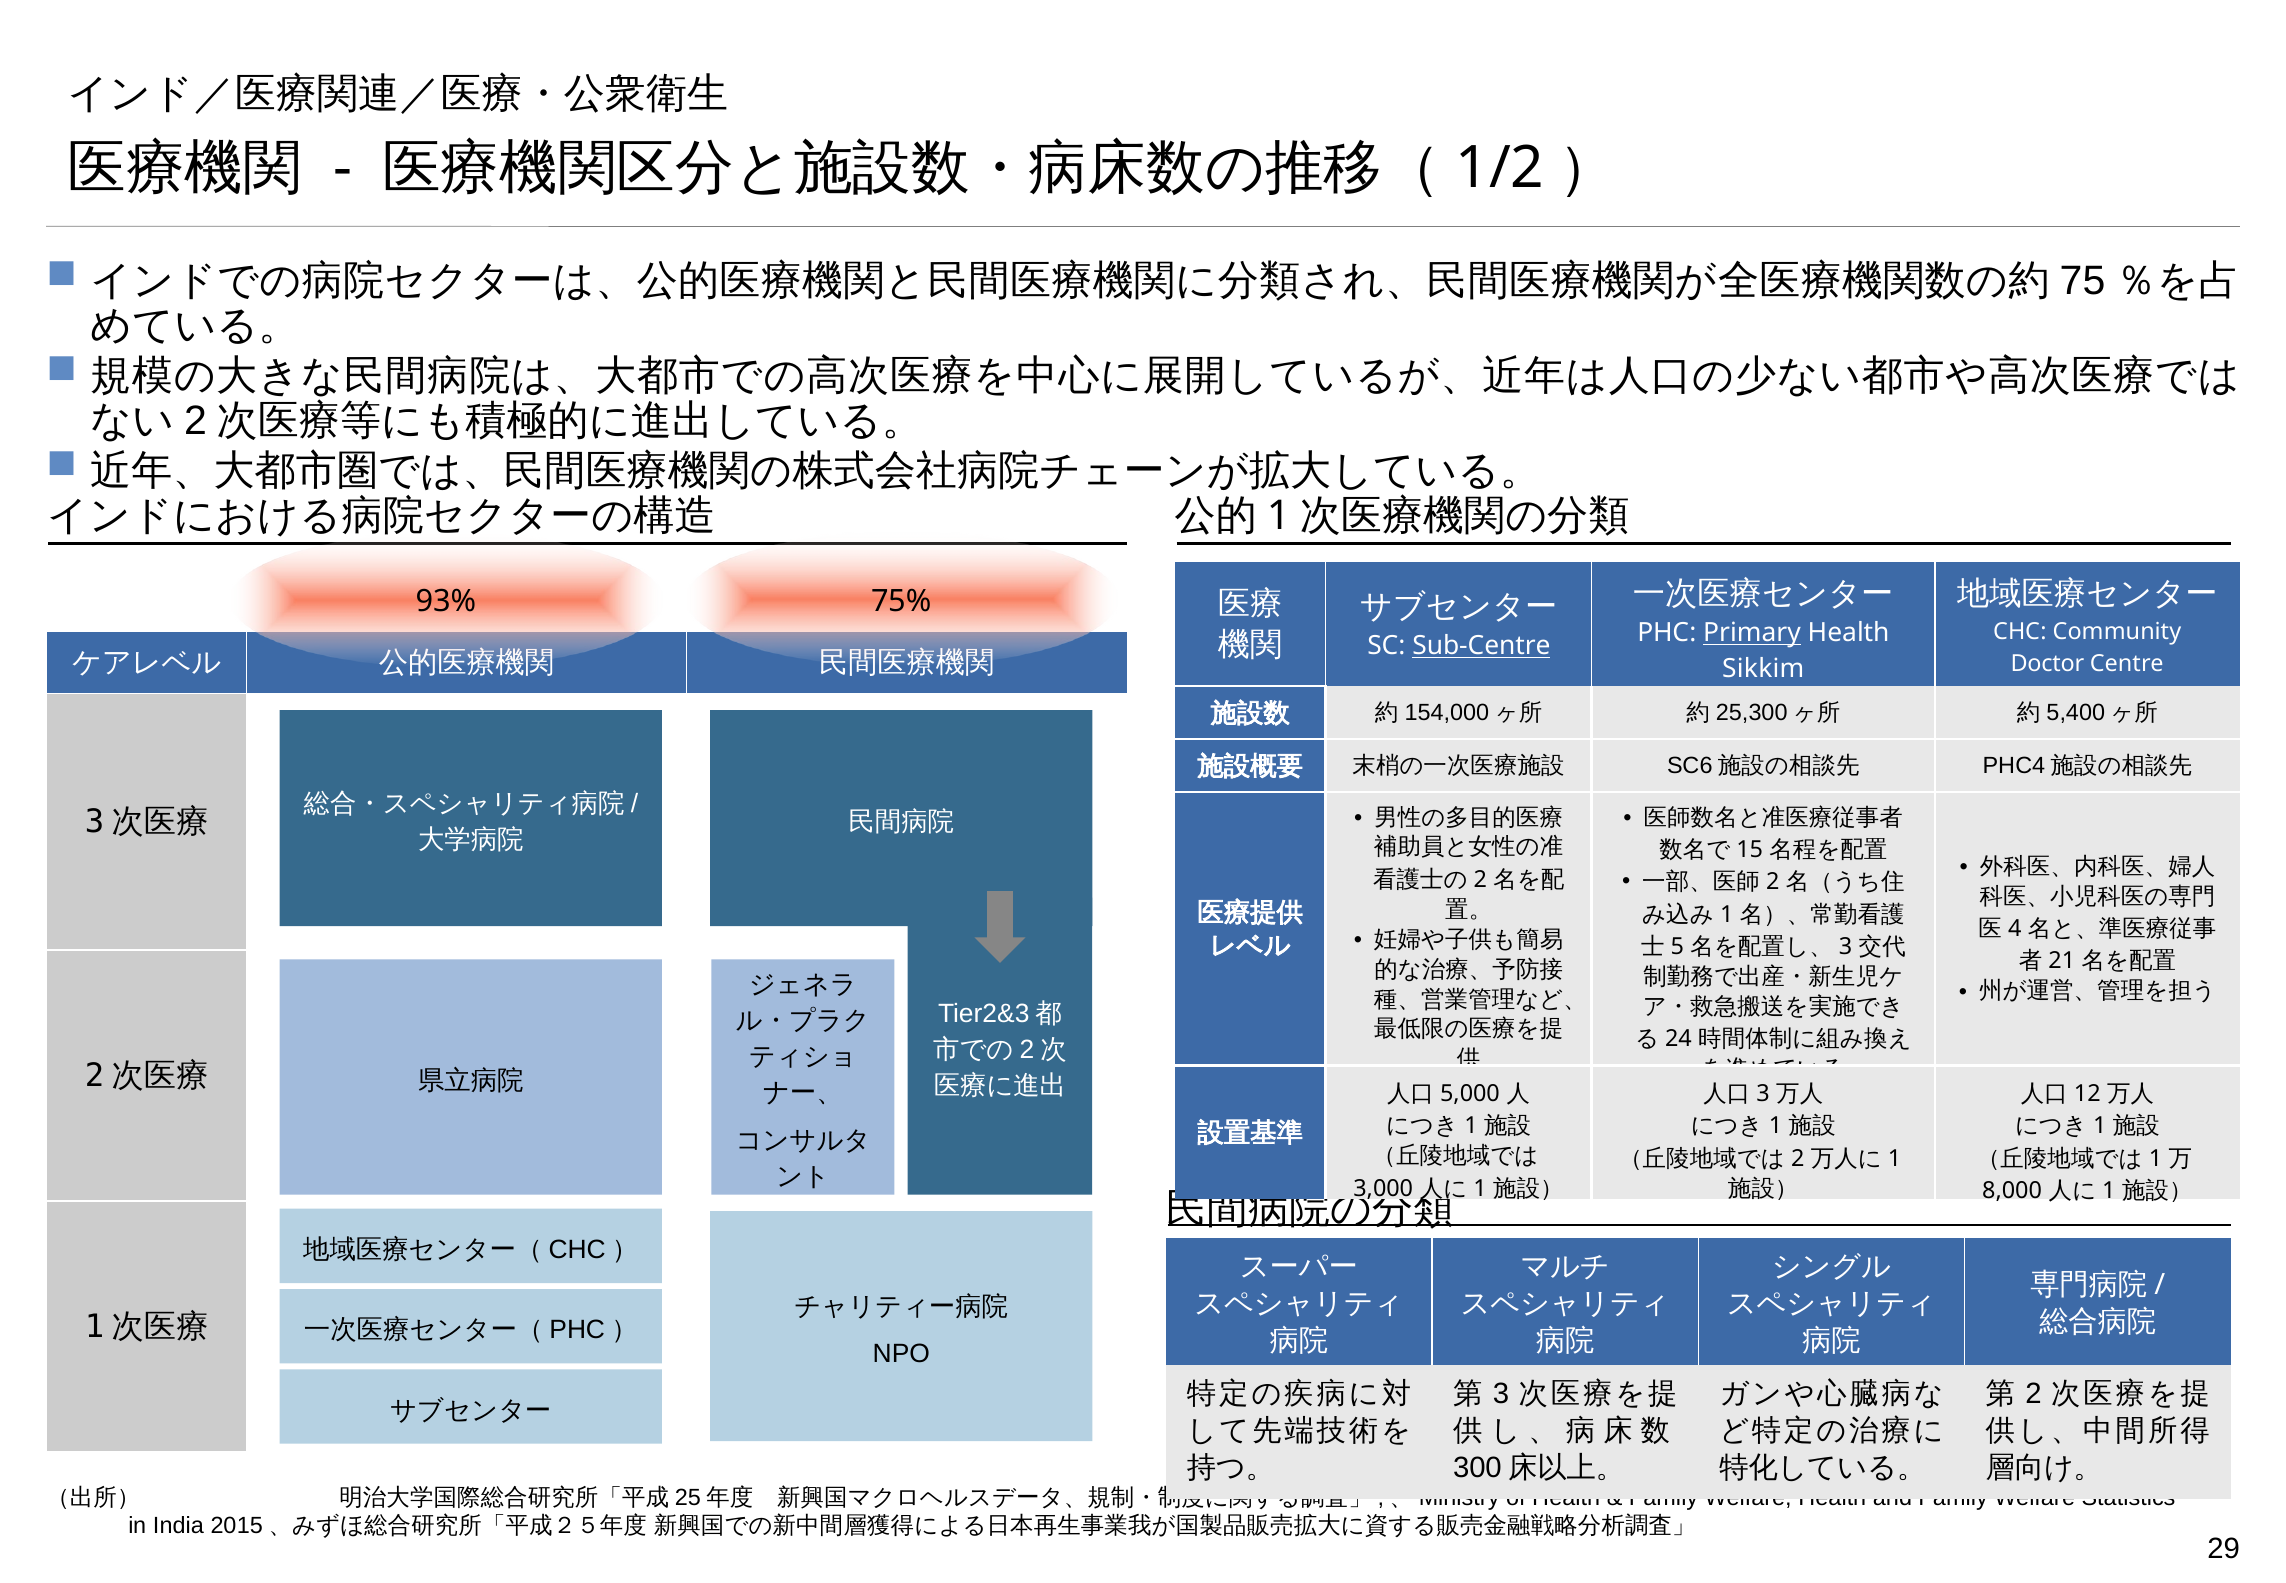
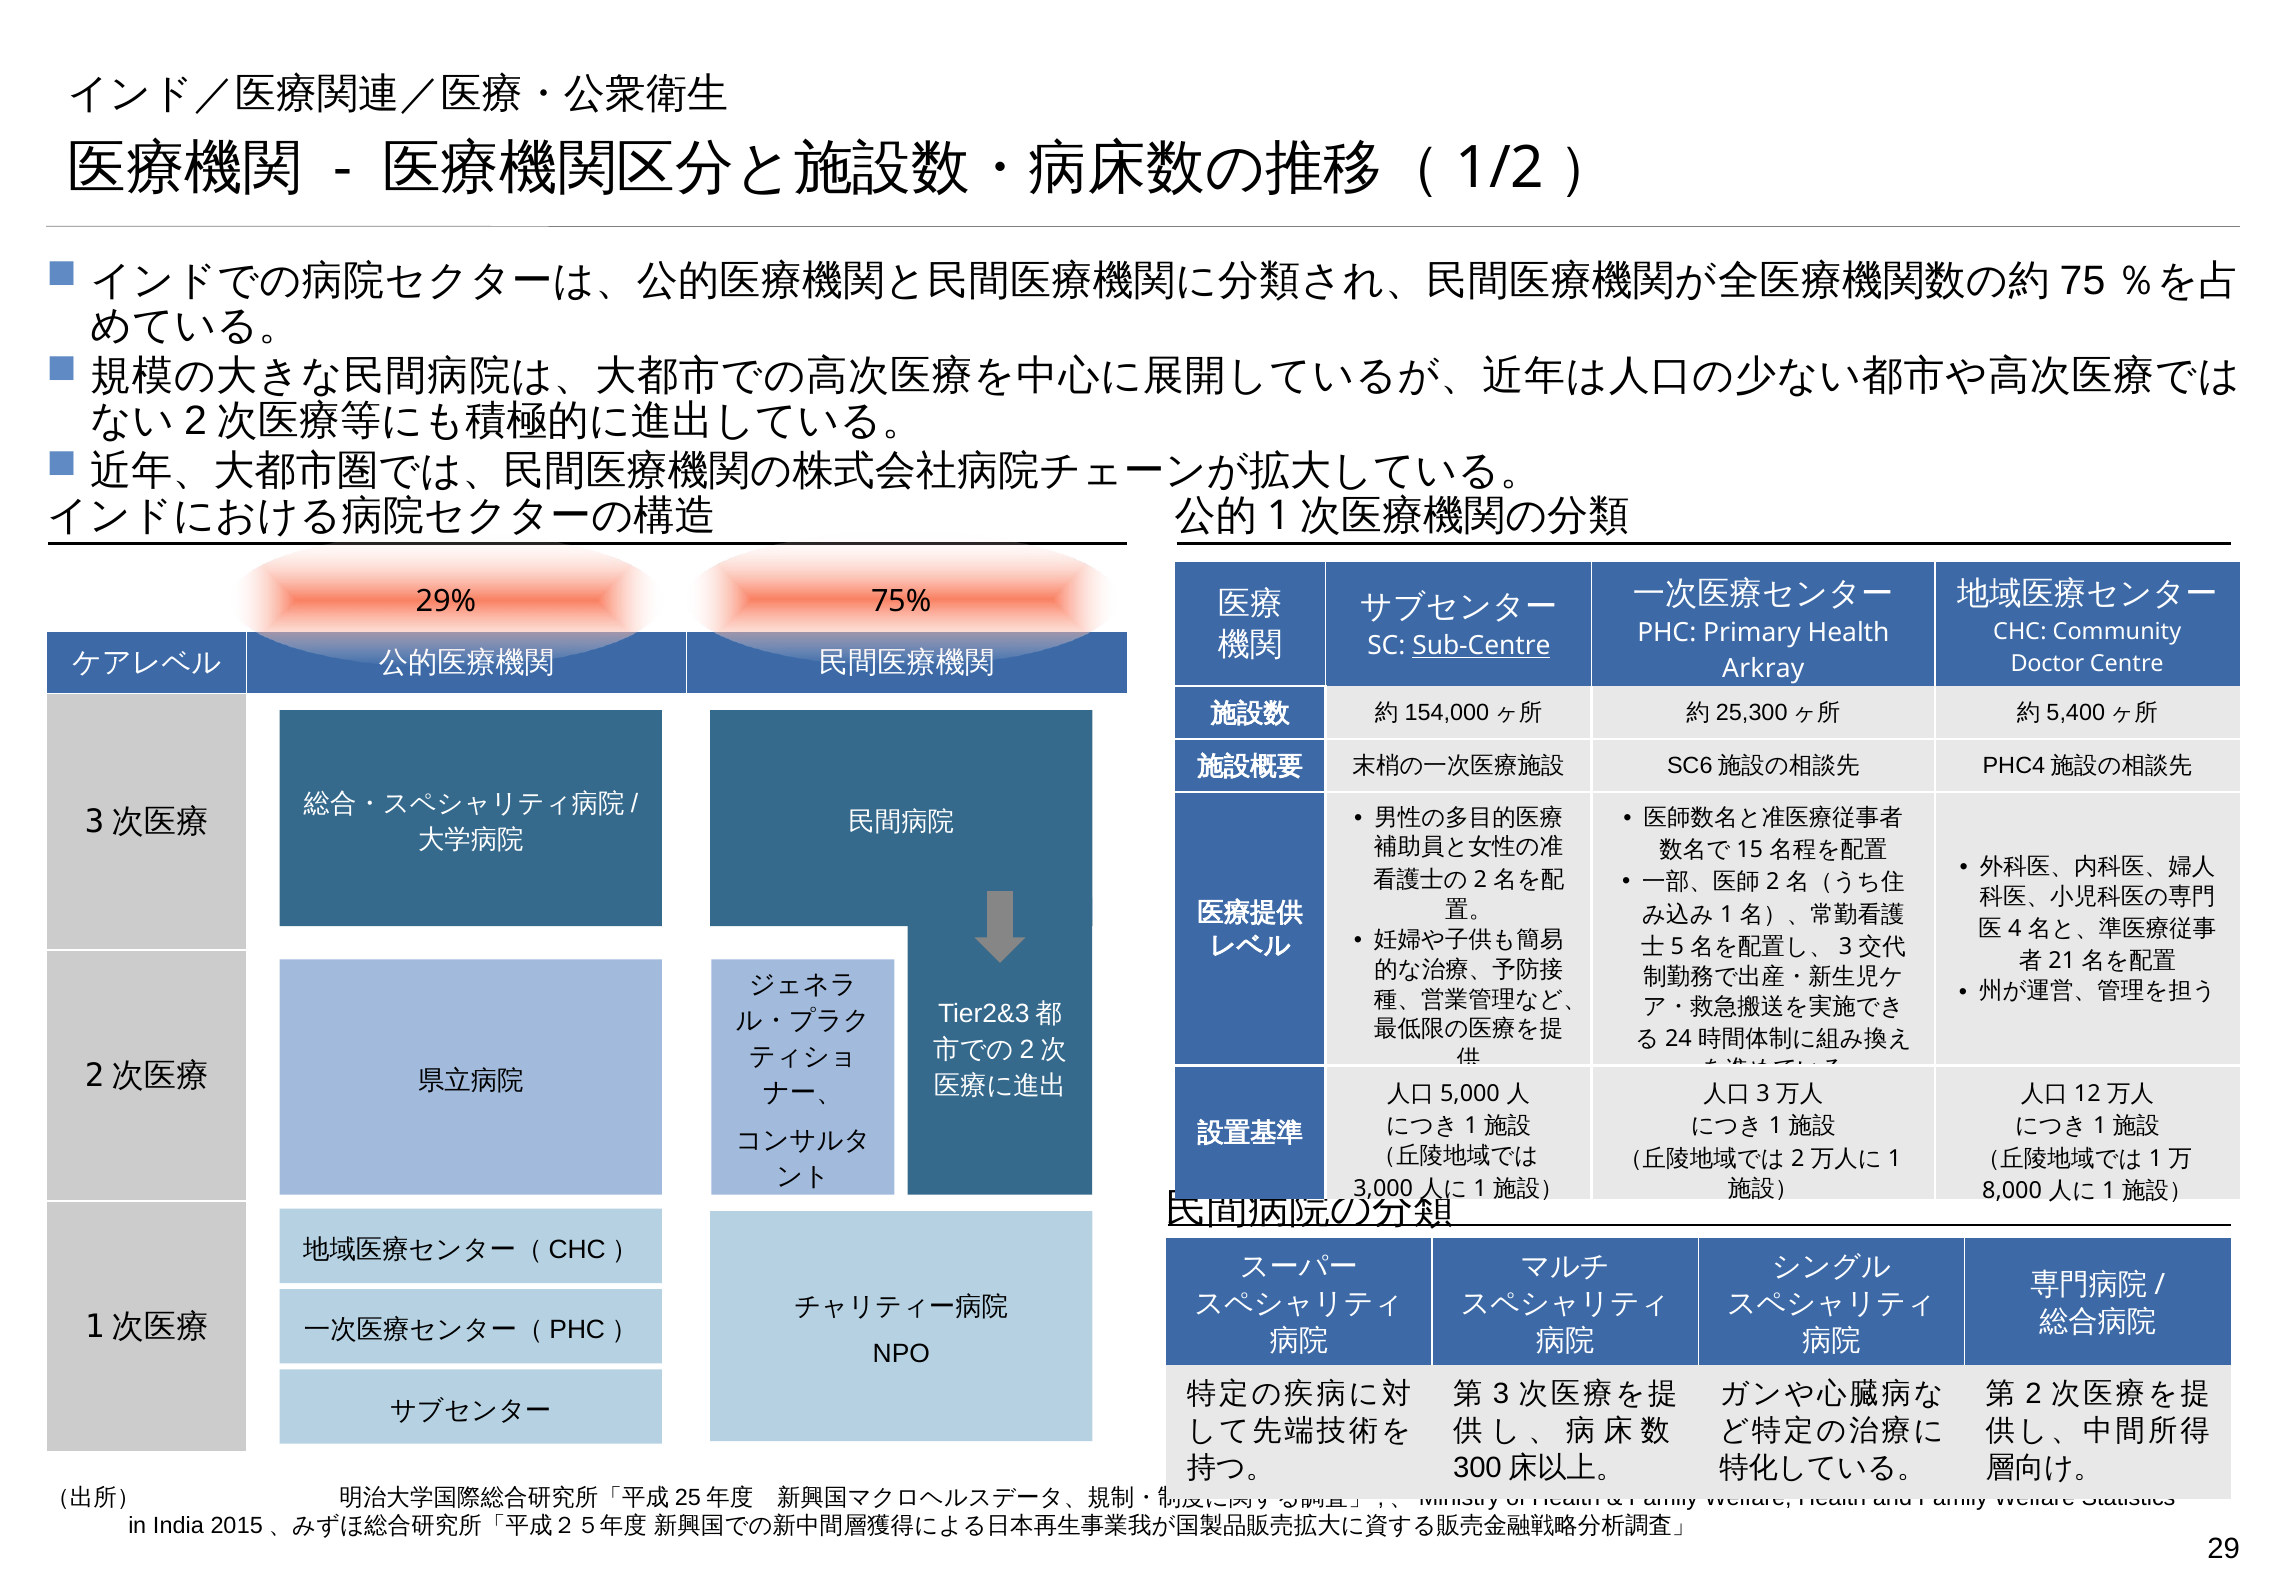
93%: 93% -> 29%
Primary underline: present -> none
Sikkim: Sikkim -> Arkray
